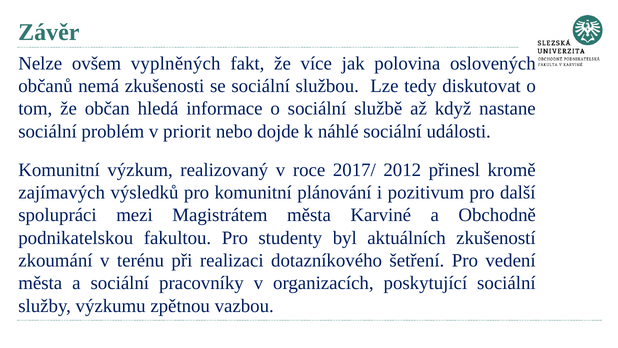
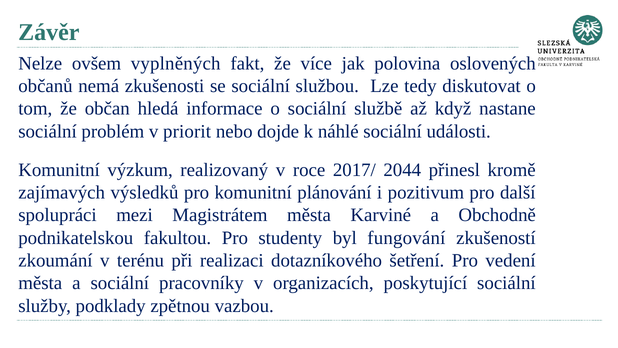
2012: 2012 -> 2044
aktuálních: aktuálních -> fungování
výzkumu: výzkumu -> podklady
